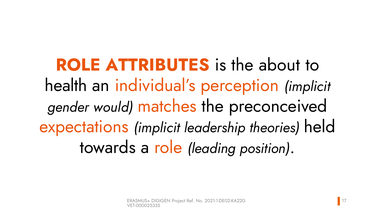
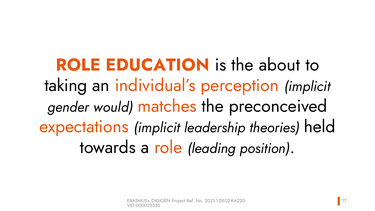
ATTRIBUTES: ATTRIBUTES -> EDUCATION
health: health -> taking
